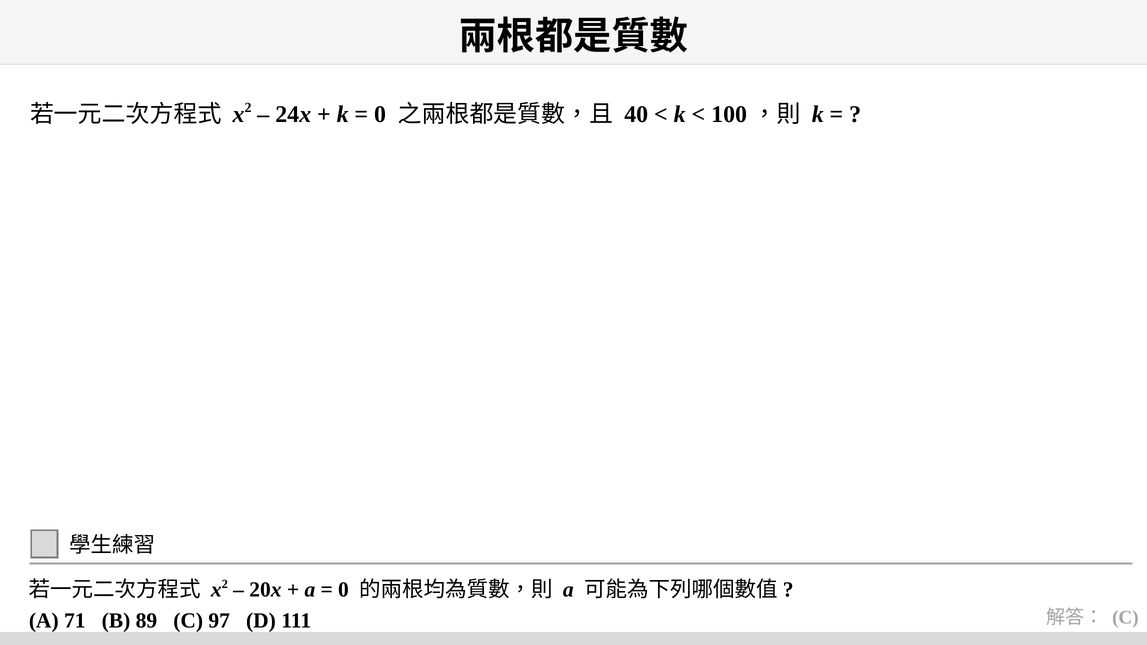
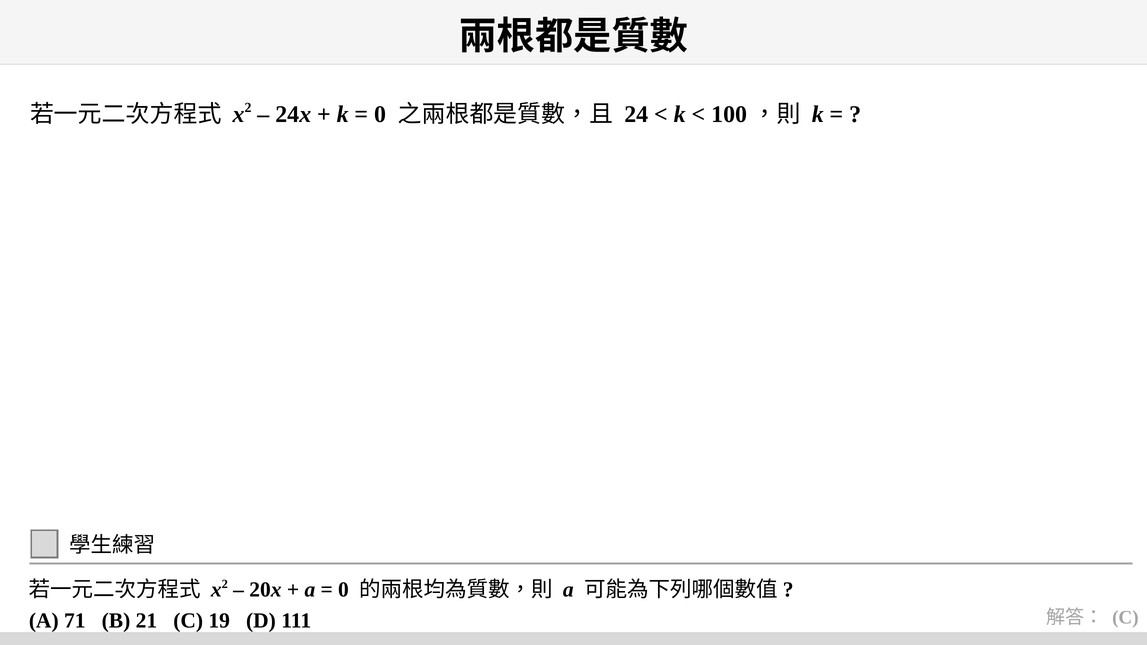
40: 40 -> 24
89: 89 -> 21
97: 97 -> 19
